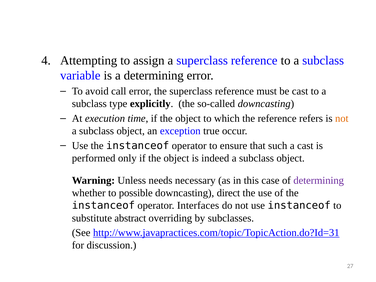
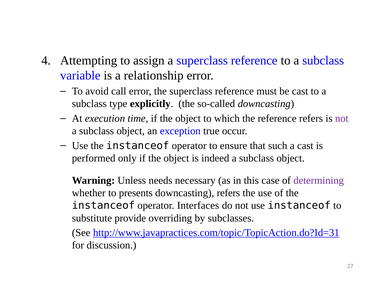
a determining: determining -> relationship
not at (342, 118) colour: orange -> purple
possible: possible -> presents
downcasting direct: direct -> refers
abstract: abstract -> provide
